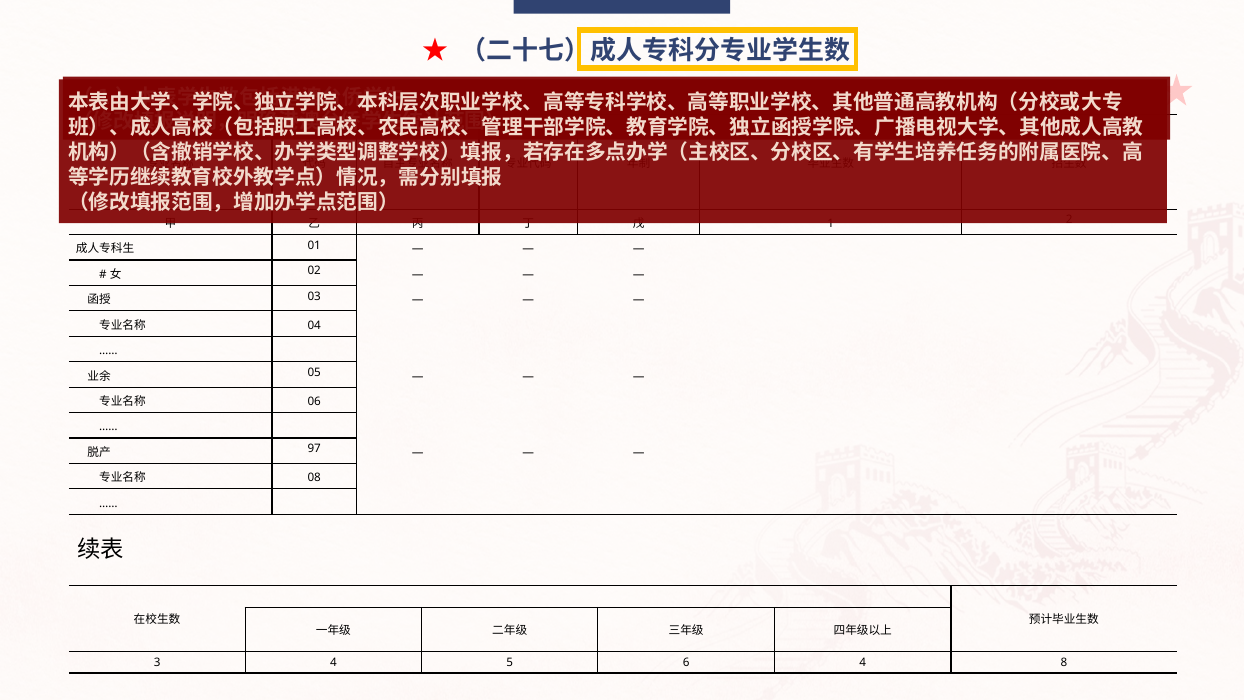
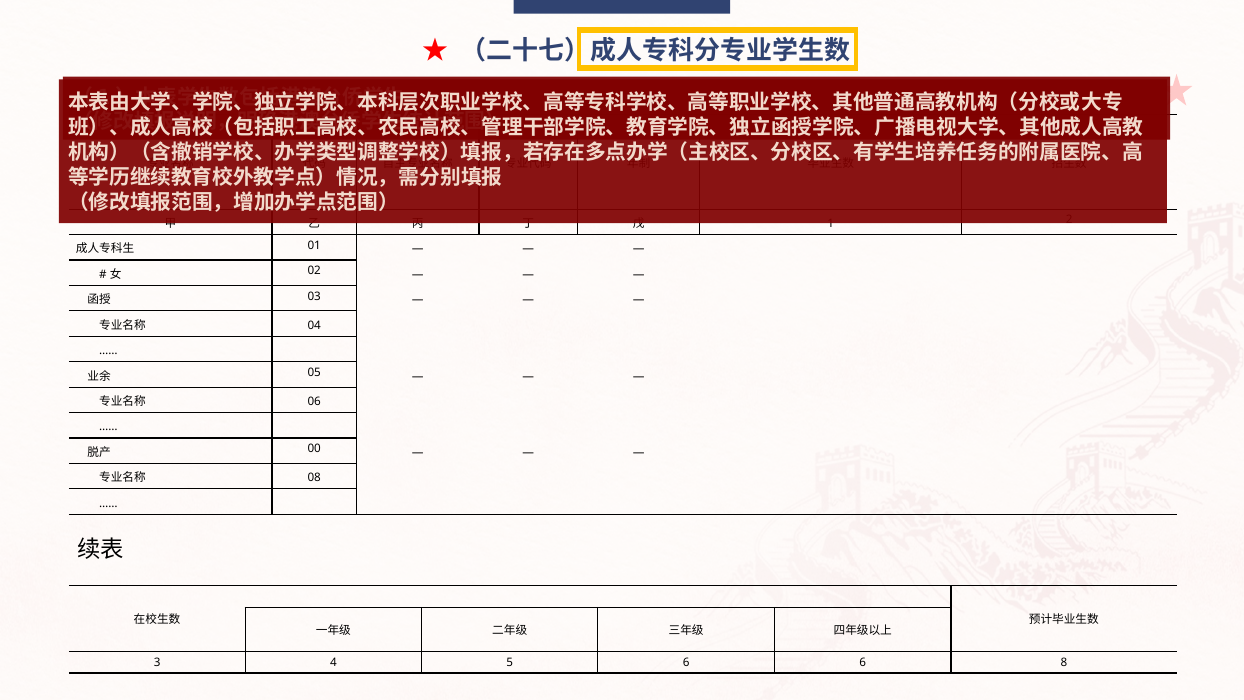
97: 97 -> 00
6 4: 4 -> 6
